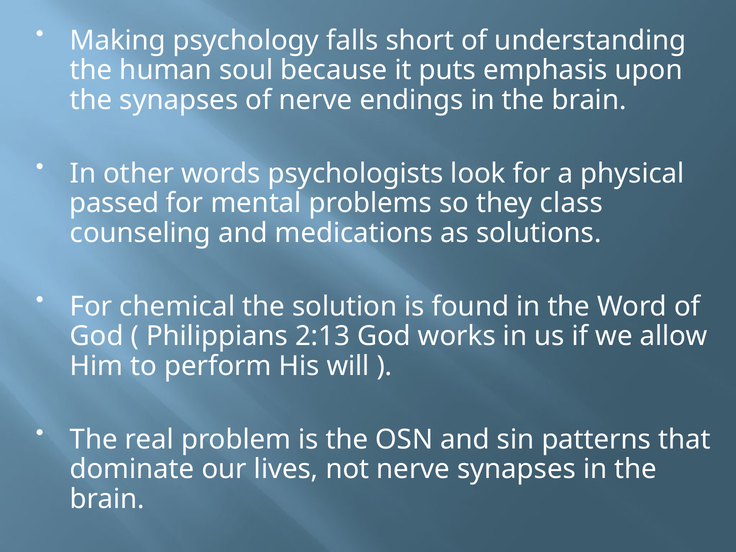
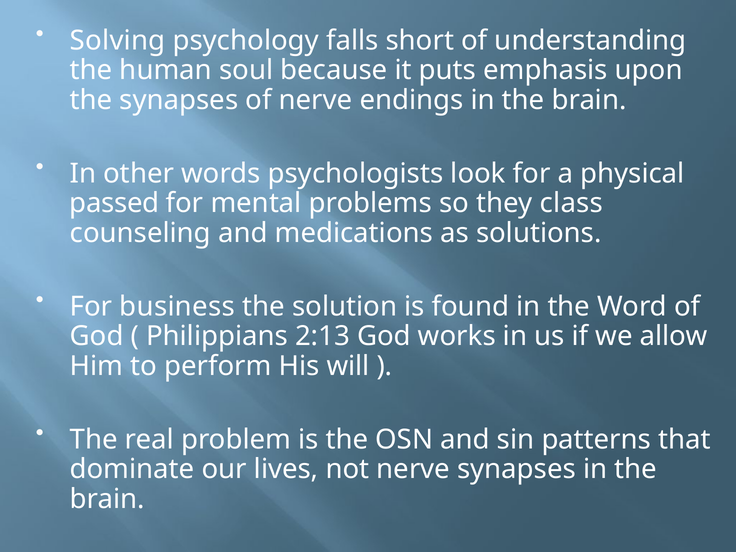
Making: Making -> Solving
chemical: chemical -> business
